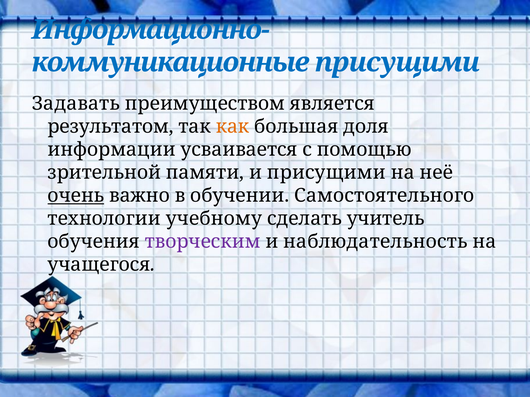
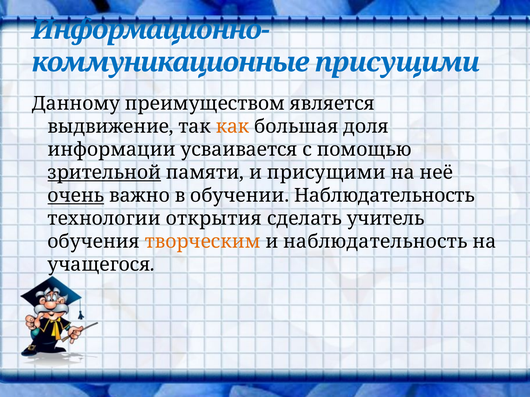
Задавать: Задавать -> Данному
результатом: результатом -> выдвижение
зрительной underline: none -> present
обучении Самостоятельного: Самостоятельного -> Наблюдательность
учебному: учебному -> открытия
творческим colour: purple -> orange
